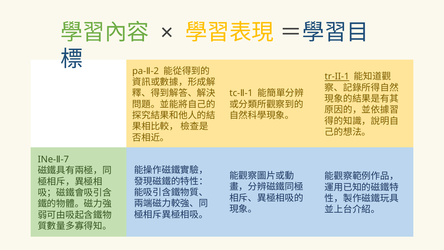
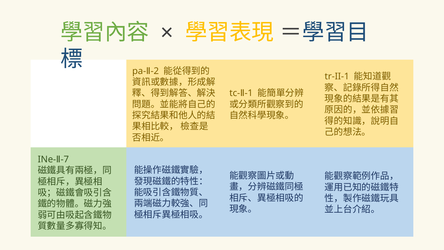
tr-II-1 underline: present -> none
